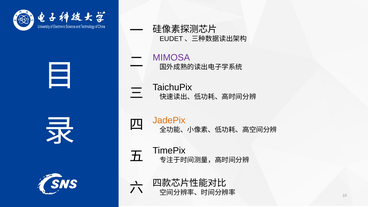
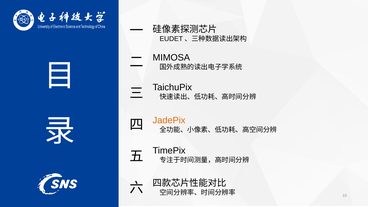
MIMOSA colour: purple -> black
